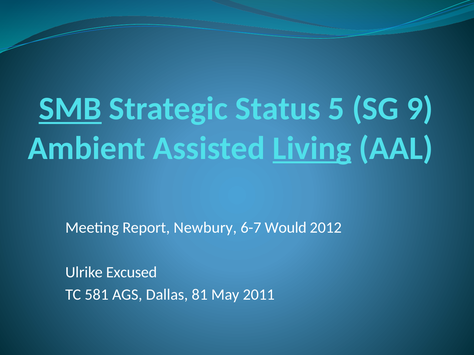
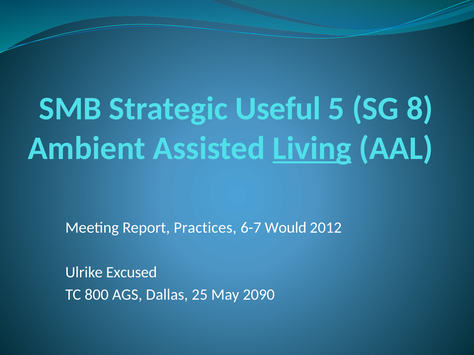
SMB underline: present -> none
Status: Status -> Useful
9: 9 -> 8
Newbury: Newbury -> Practices
581: 581 -> 800
81: 81 -> 25
2011: 2011 -> 2090
